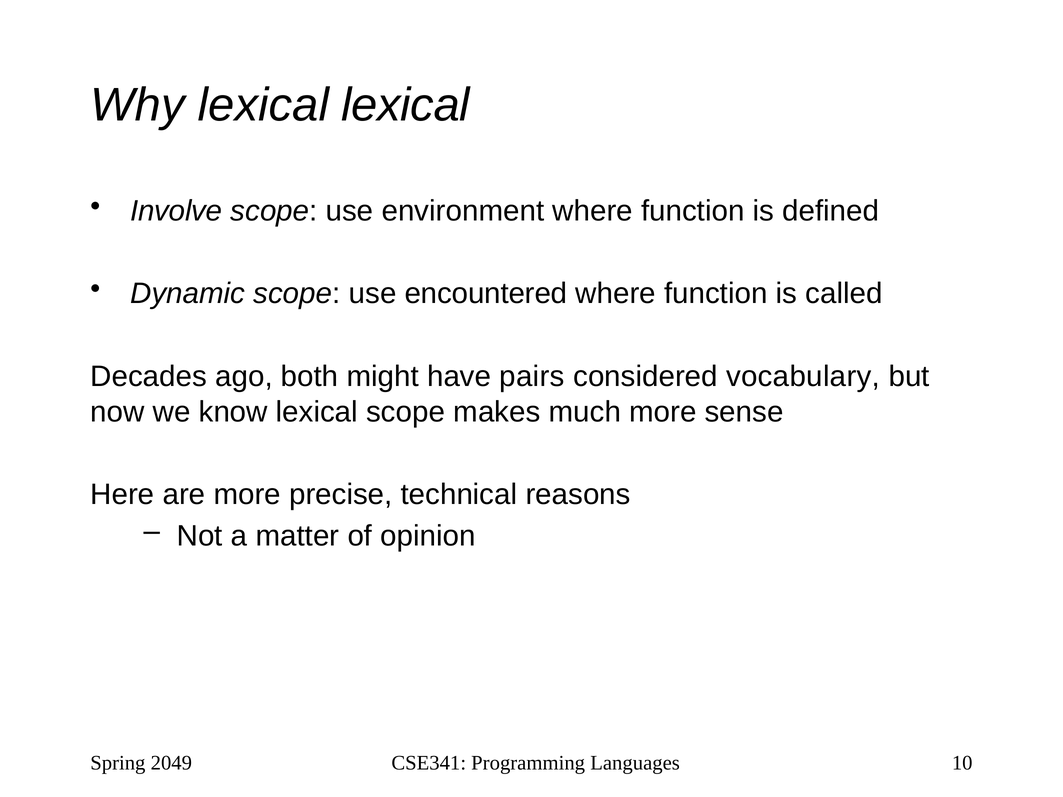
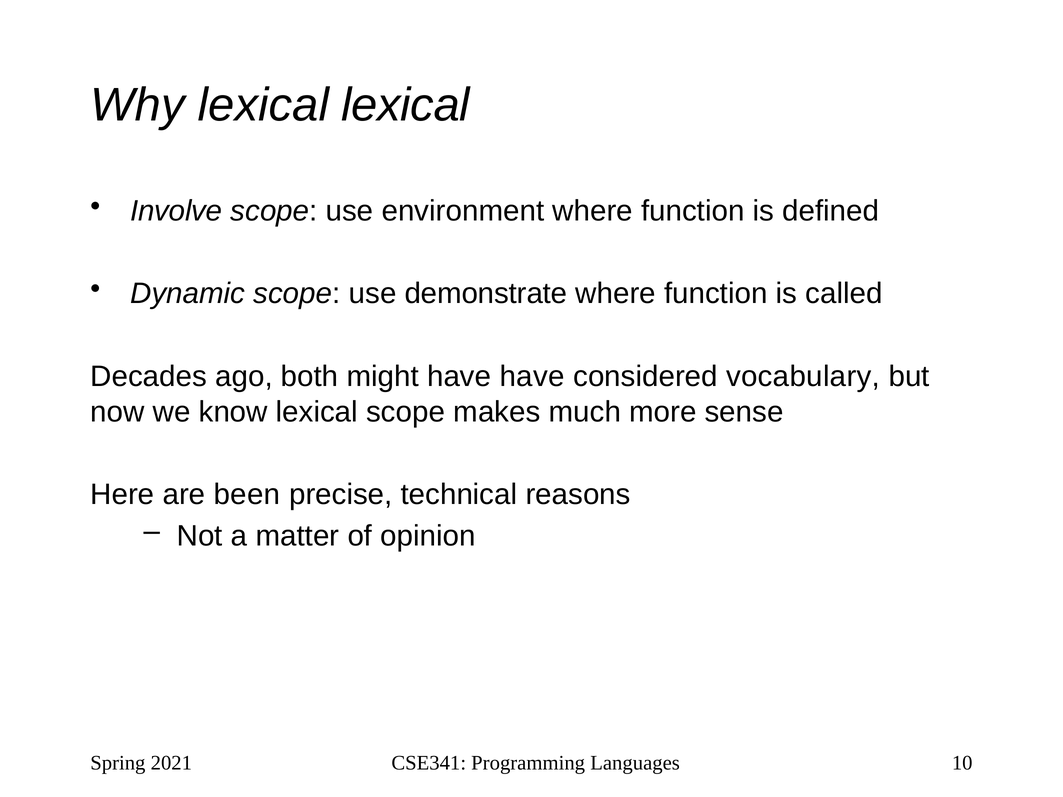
encountered: encountered -> demonstrate
have pairs: pairs -> have
are more: more -> been
2049: 2049 -> 2021
